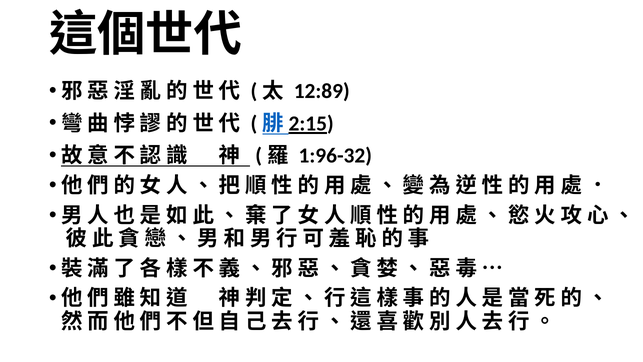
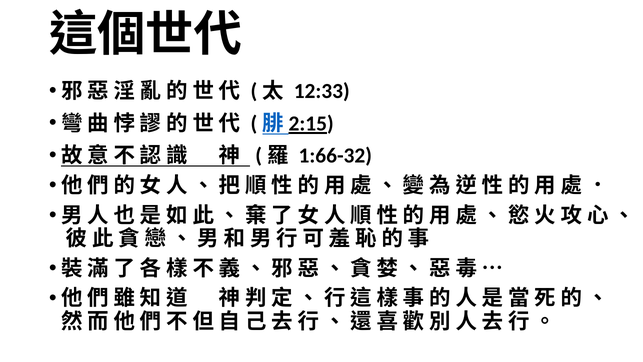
12:89: 12:89 -> 12:33
1:96-32: 1:96-32 -> 1:66-32
